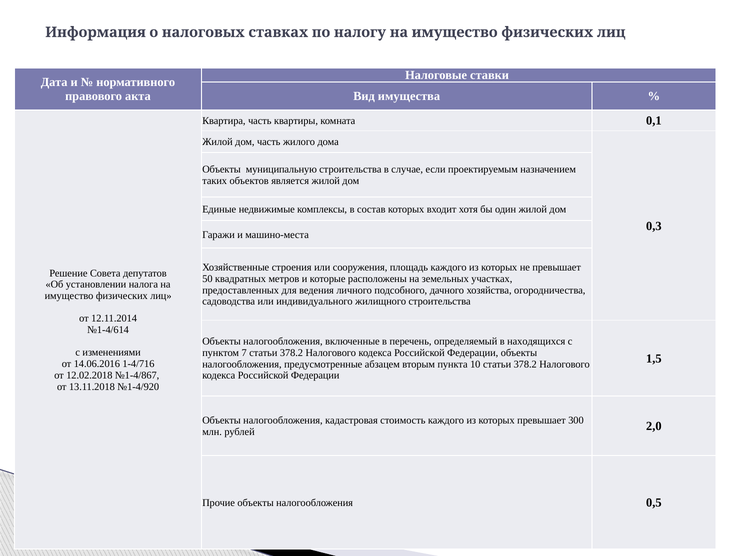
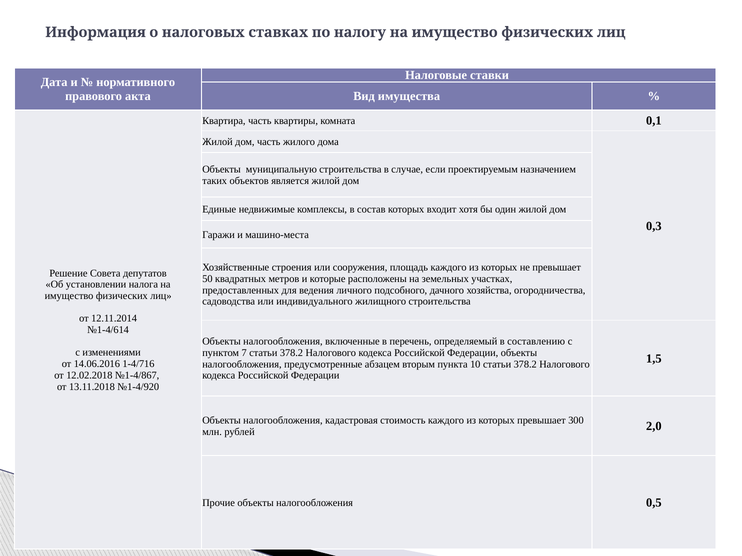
находящихся: находящихся -> составлению
